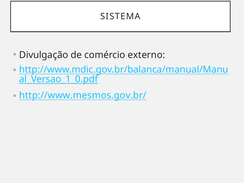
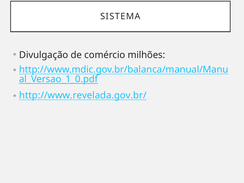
externo: externo -> milhões
http://www.mesmos.gov.br/: http://www.mesmos.gov.br/ -> http://www.revelada.gov.br/
